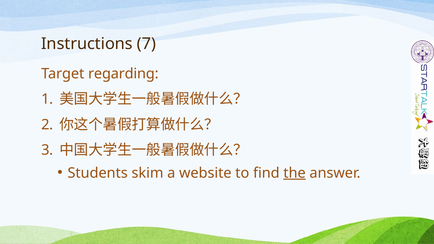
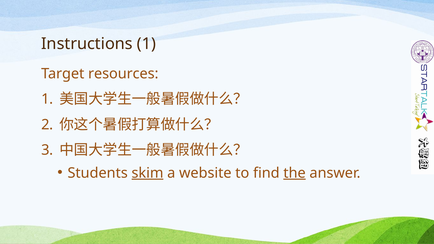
Instructions 7: 7 -> 1
regarding: regarding -> resources
skim underline: none -> present
